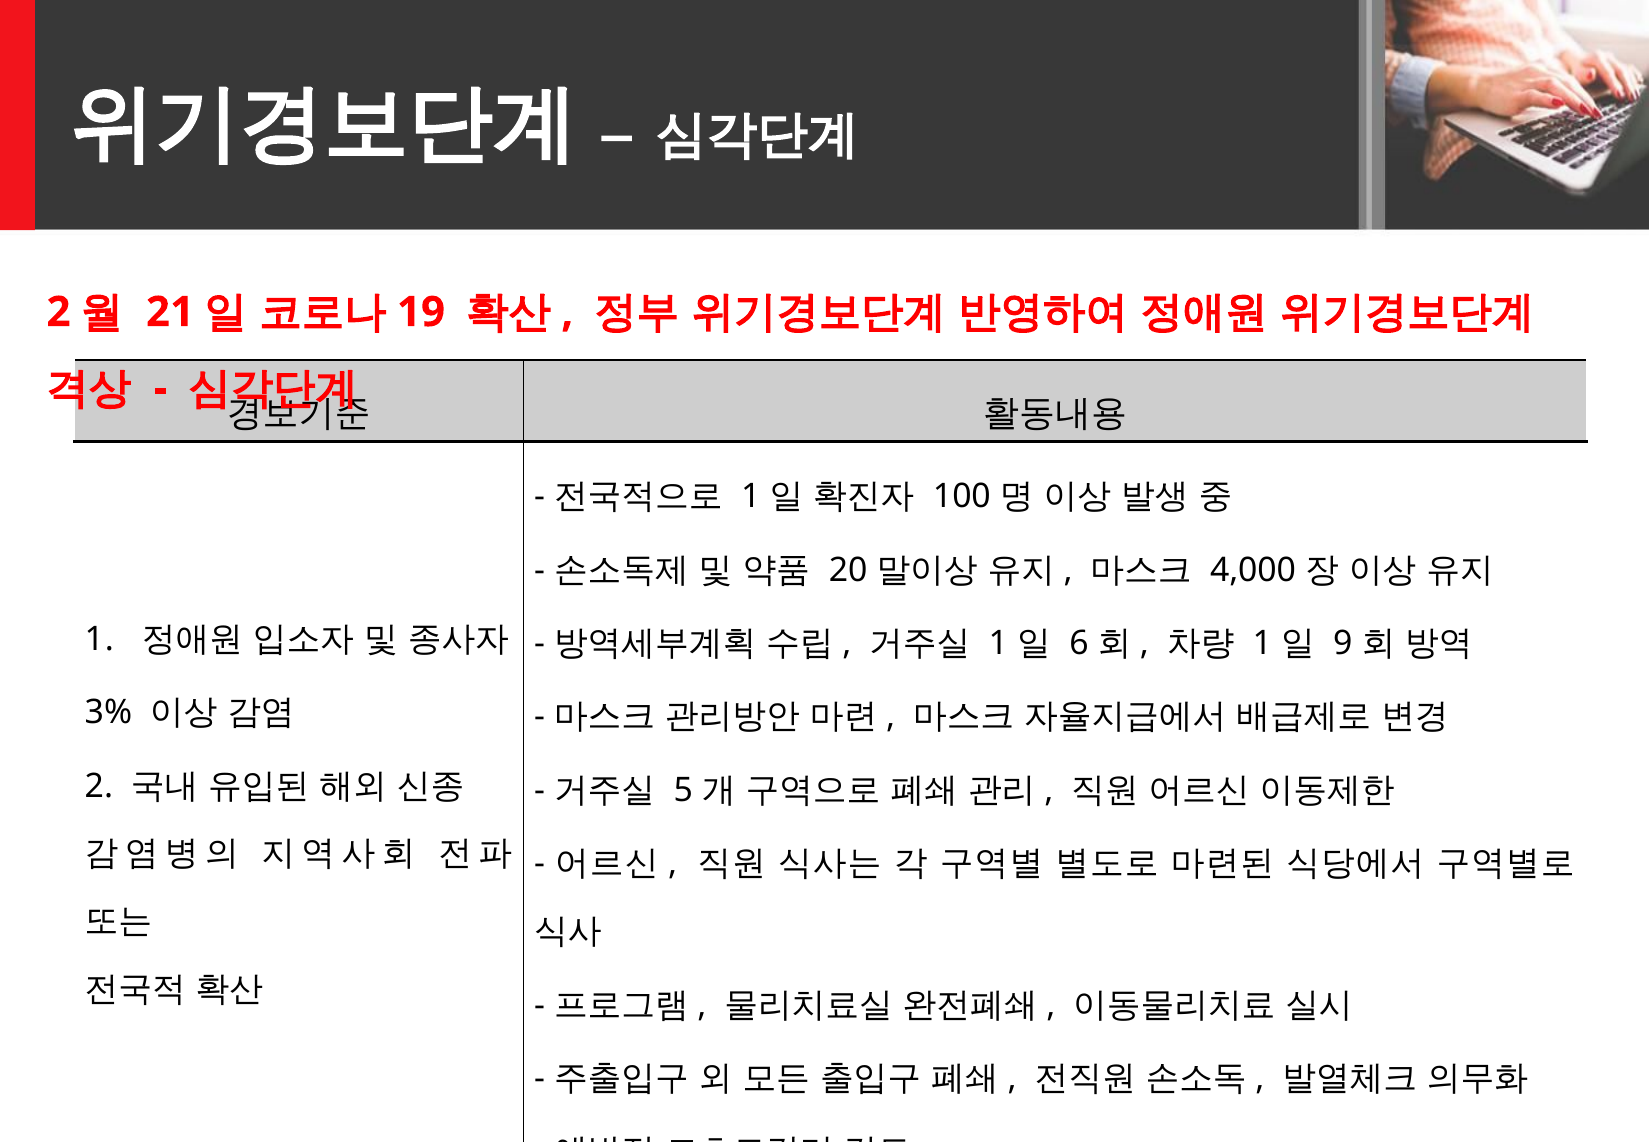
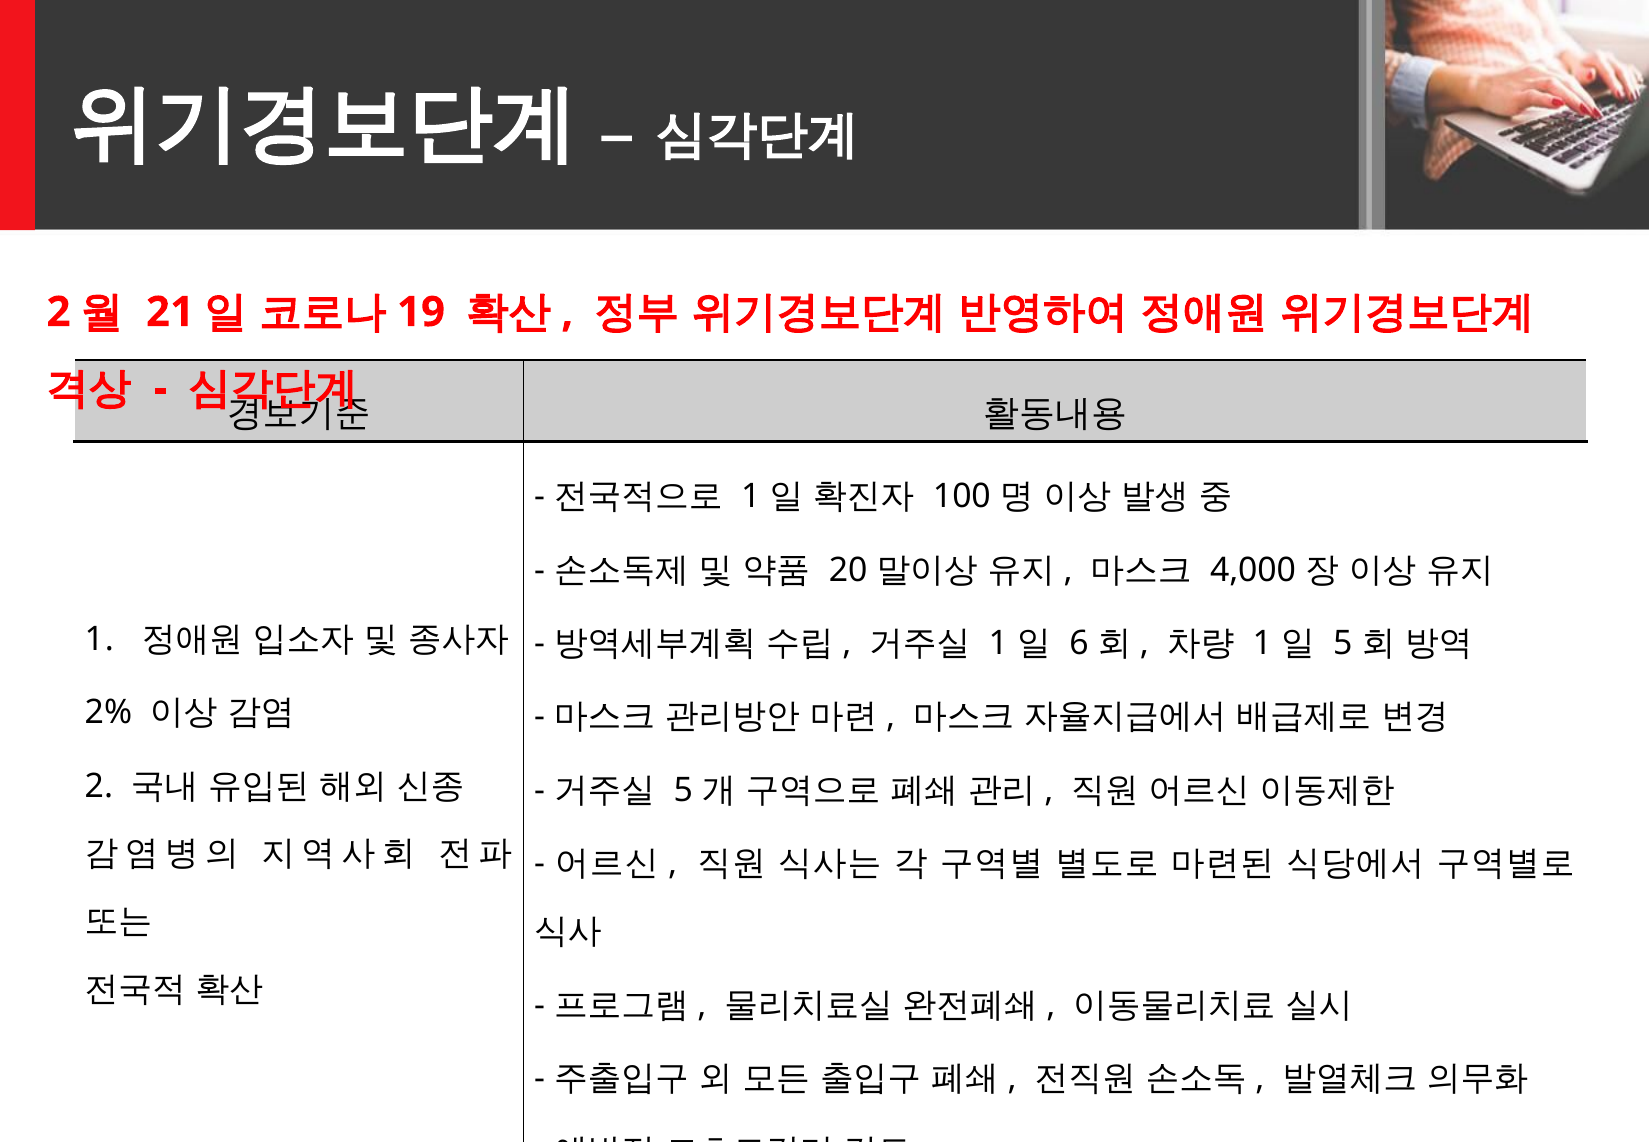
9 at (1343, 643): 9 -> 5
3%: 3% -> 2%
